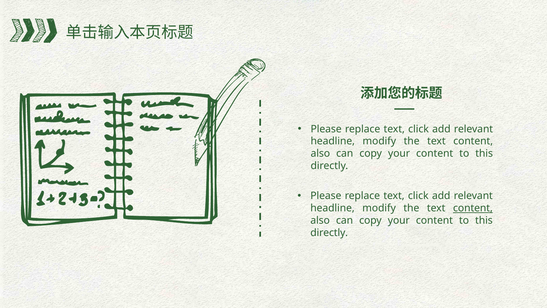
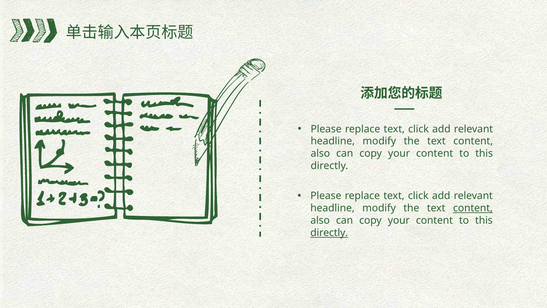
directly at (329, 233) underline: none -> present
